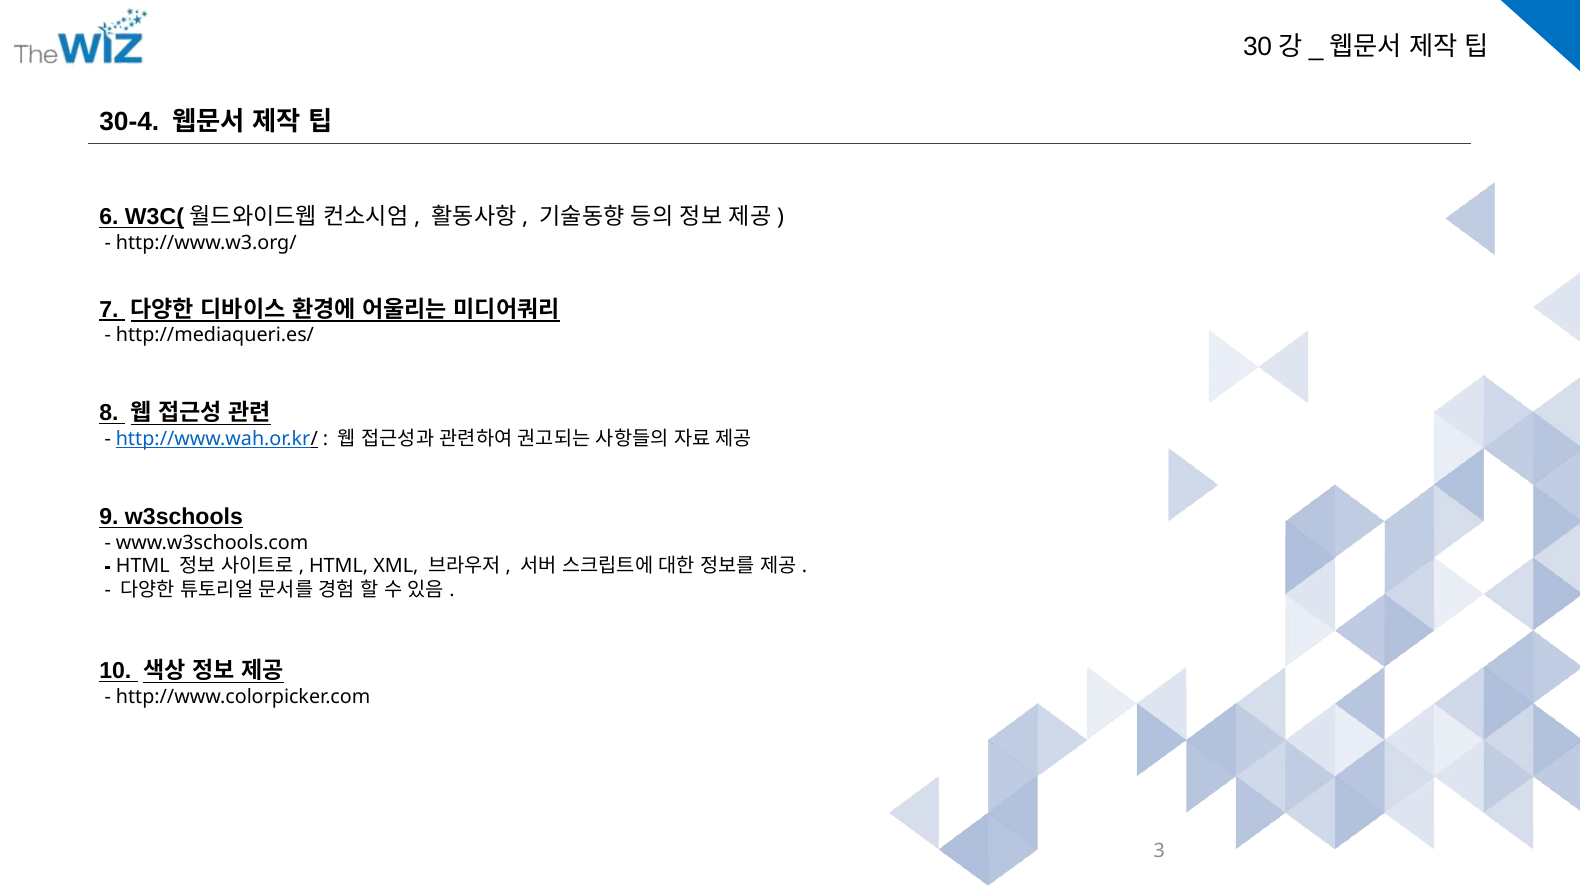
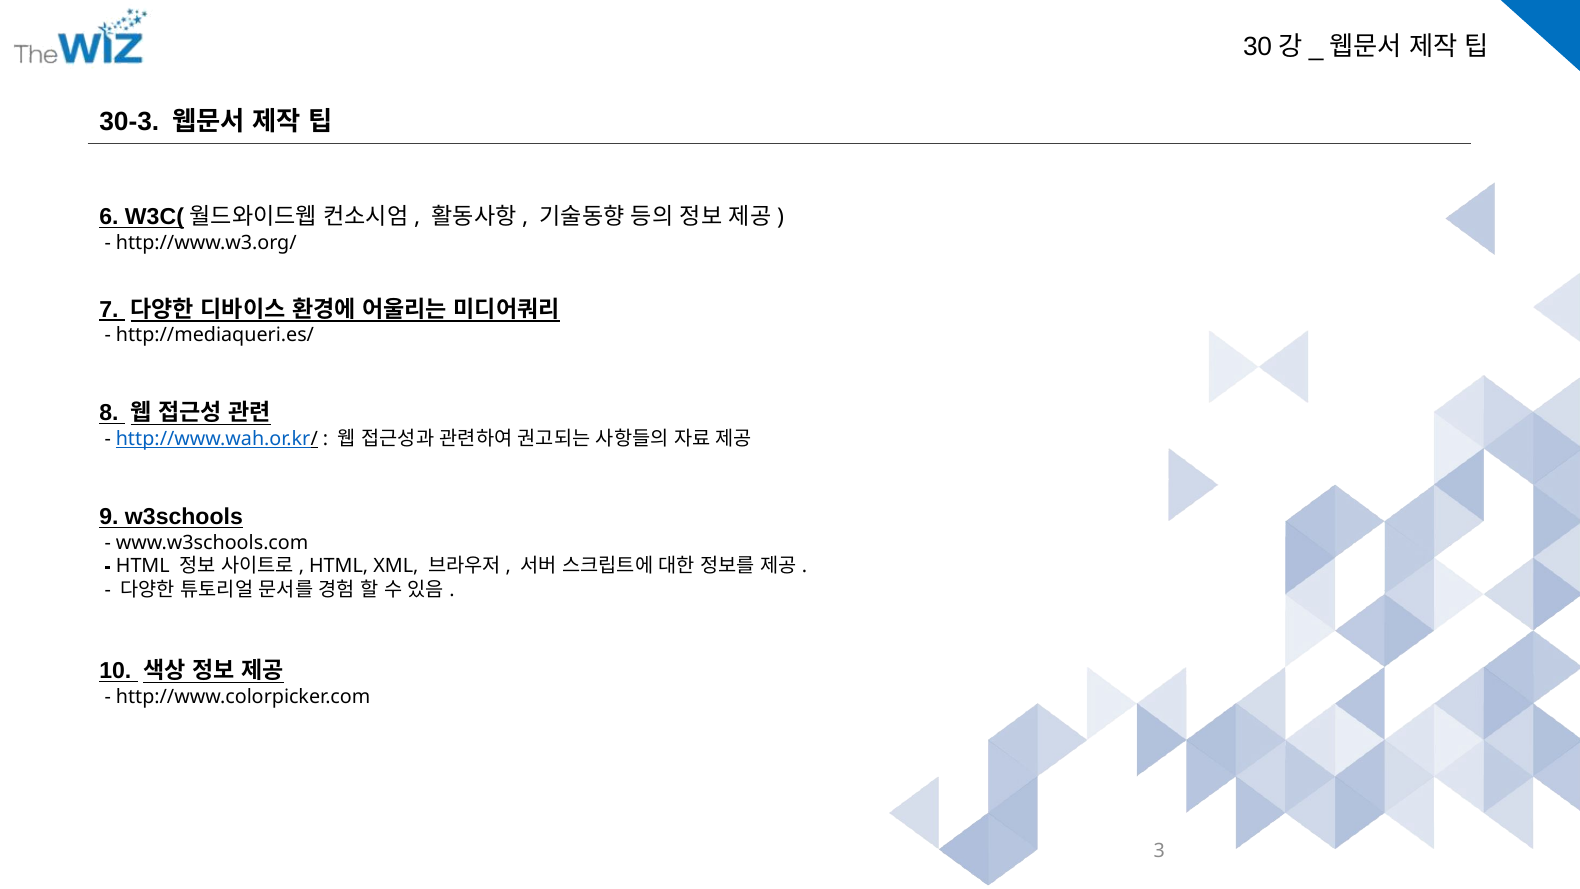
30-4: 30-4 -> 30-3
